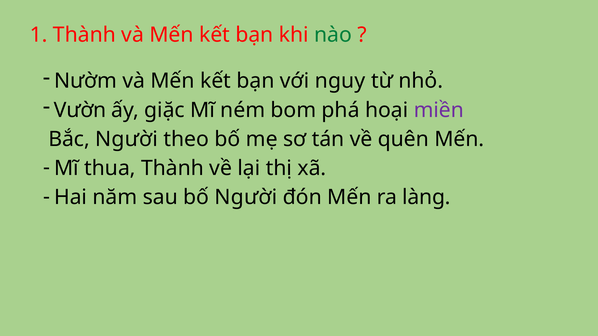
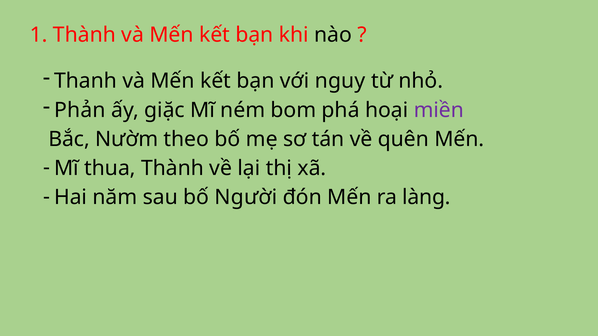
nào colour: green -> black
Nườm: Nườm -> Thanh
Vườn: Vườn -> Phản
Bắc Người: Người -> Nườm
